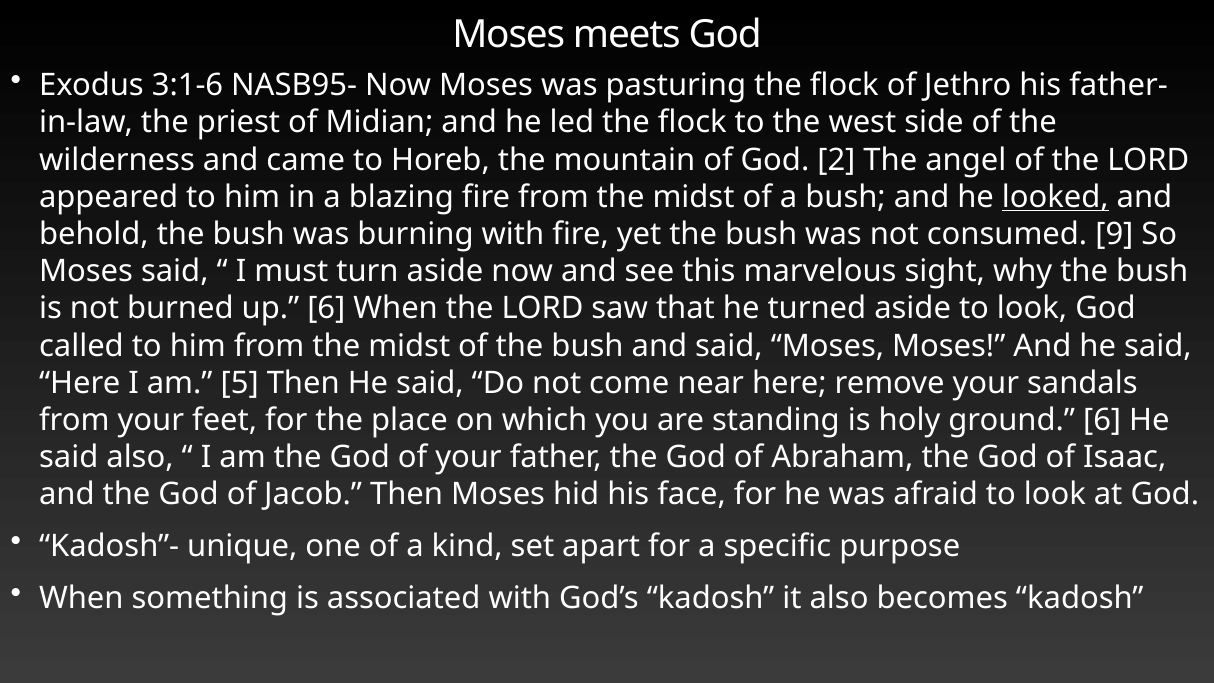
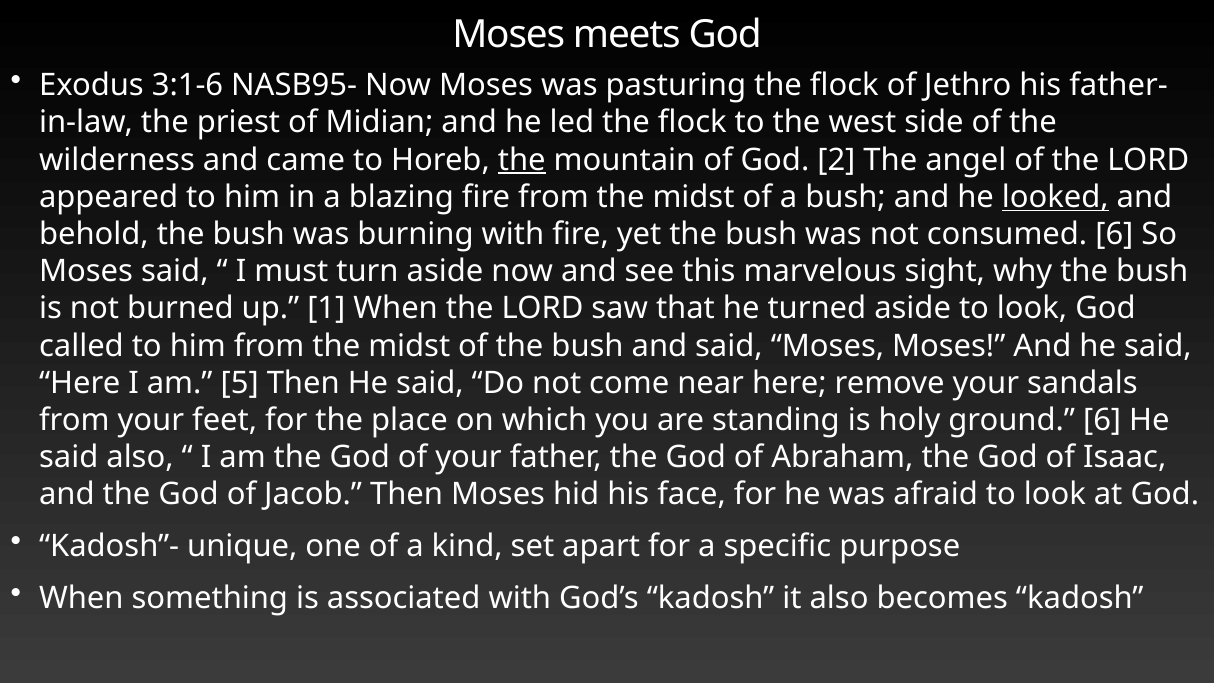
the at (522, 160) underline: none -> present
consumed 9: 9 -> 6
up 6: 6 -> 1
